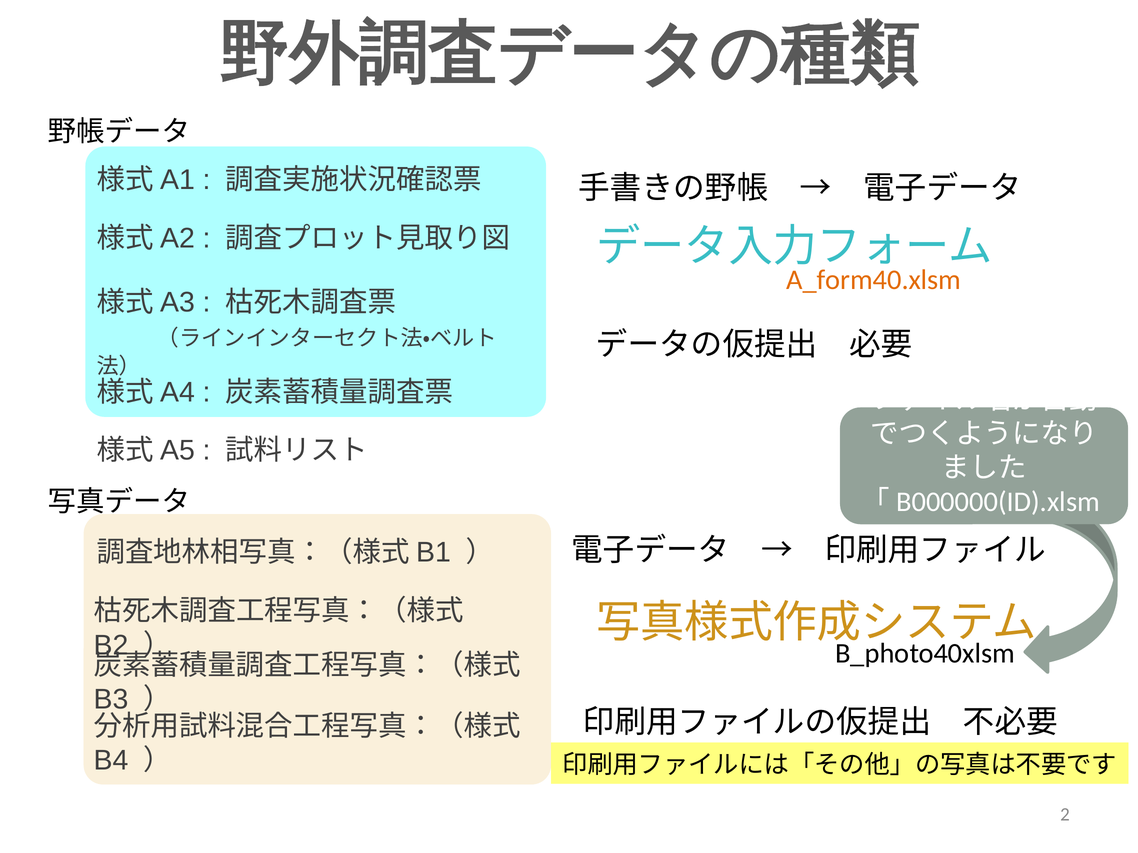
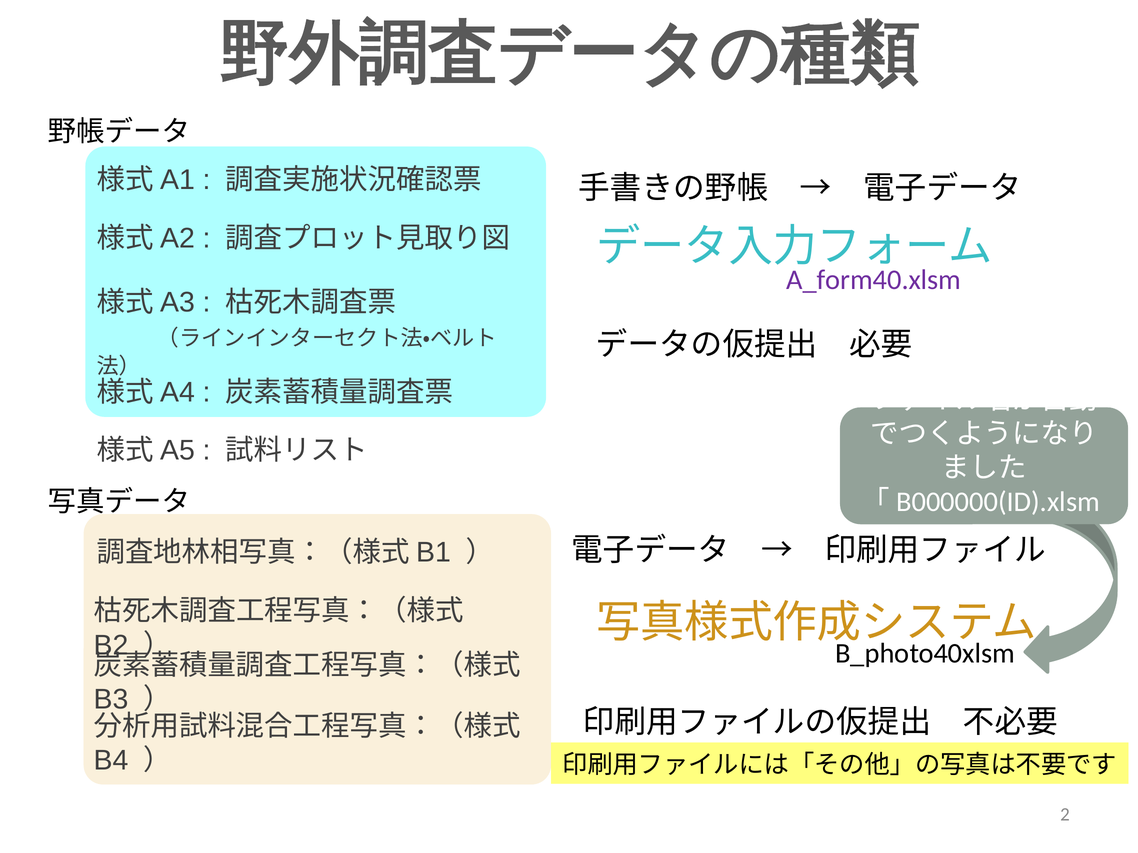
A_form40.xlsm colour: orange -> purple
